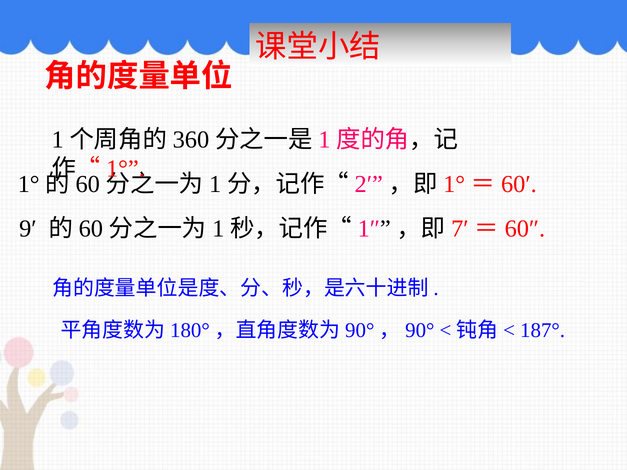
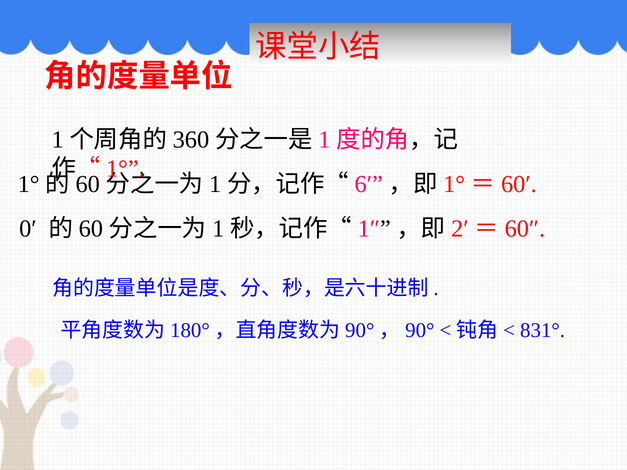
2′: 2′ -> 6′
9′: 9′ -> 0′
7′: 7′ -> 2′
187°: 187° -> 831°
